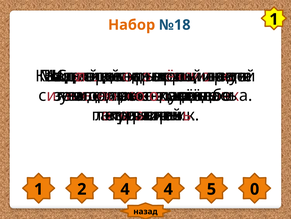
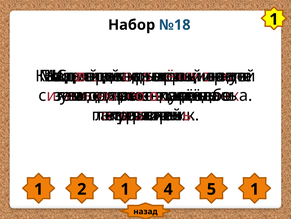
Набор colour: orange -> black
2 4: 4 -> 1
5 0: 0 -> 1
